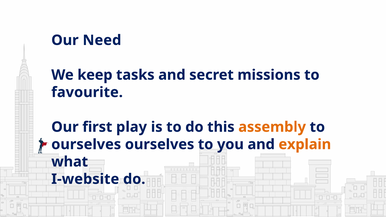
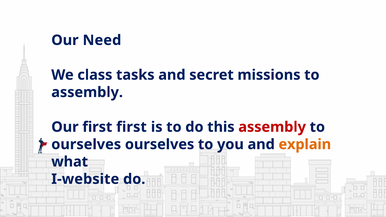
keep: keep -> class
favourite at (87, 92): favourite -> assembly
first play: play -> first
assembly at (272, 127) colour: orange -> red
